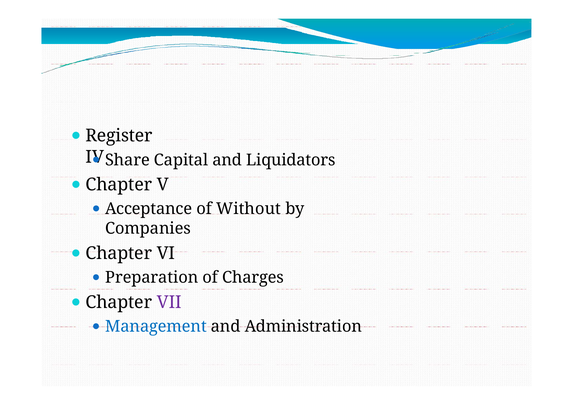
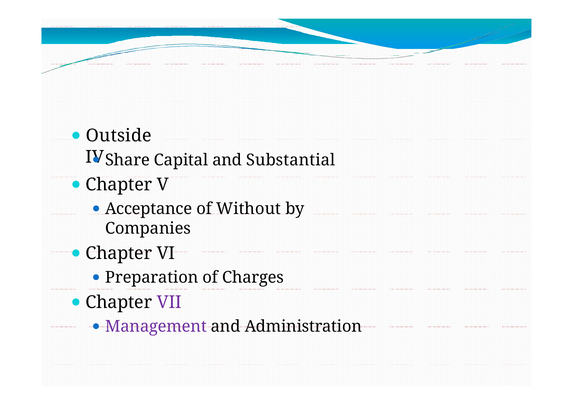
Register: Register -> Outside
Liquidators: Liquidators -> Substantial
Management colour: blue -> purple
